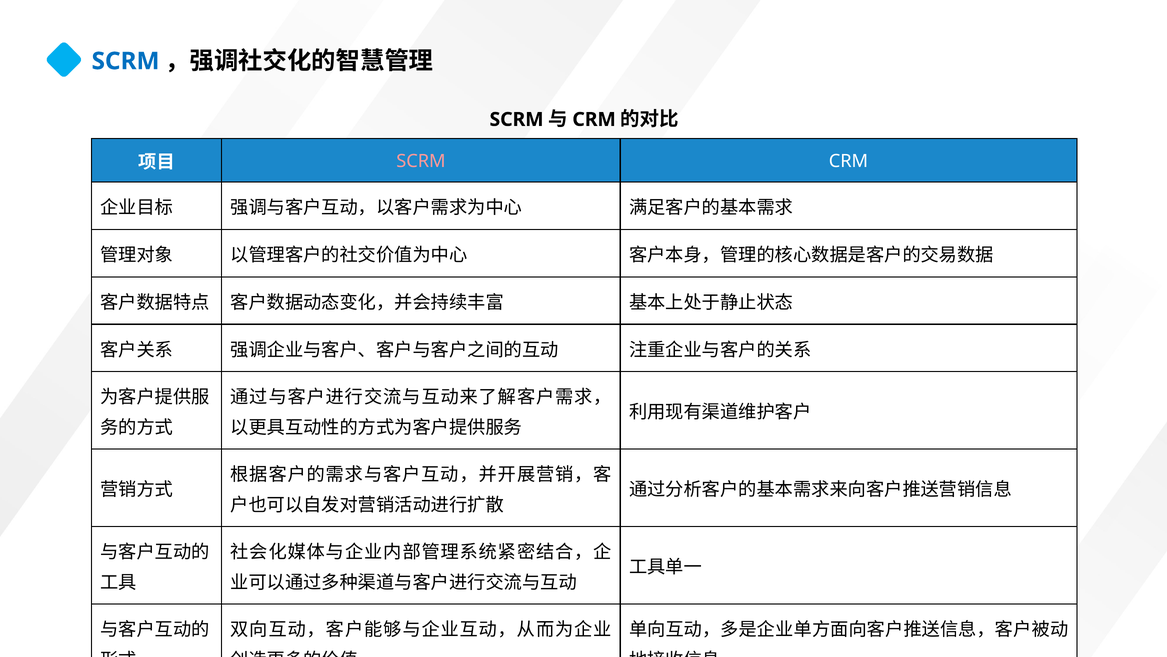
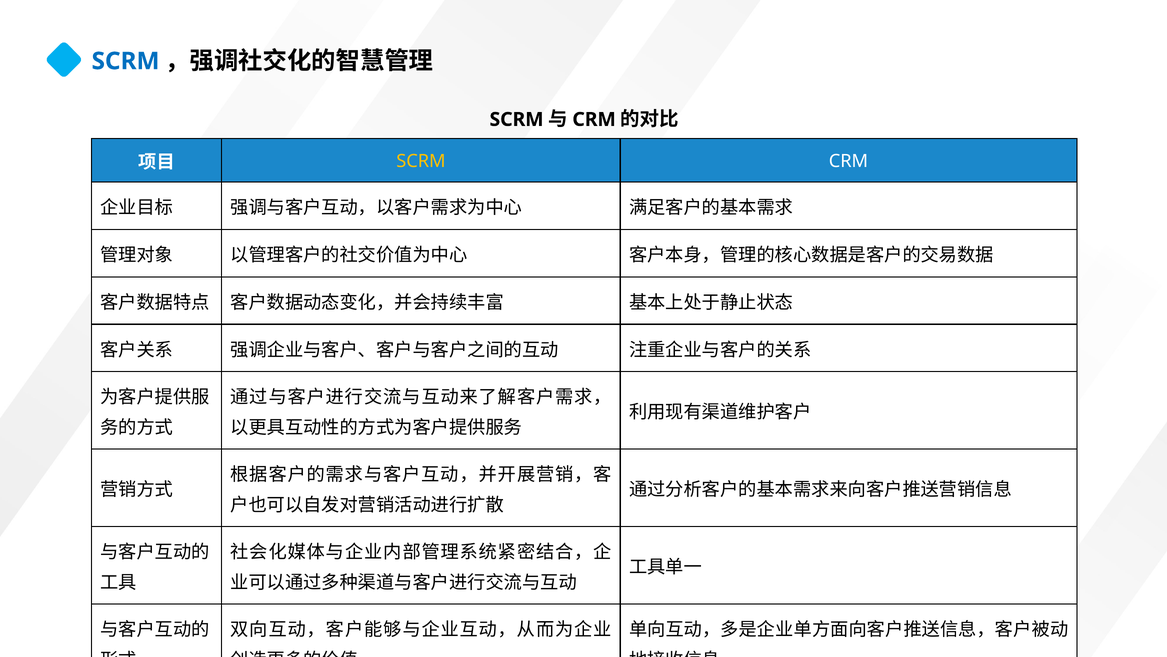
SCRM at (421, 161) colour: pink -> yellow
